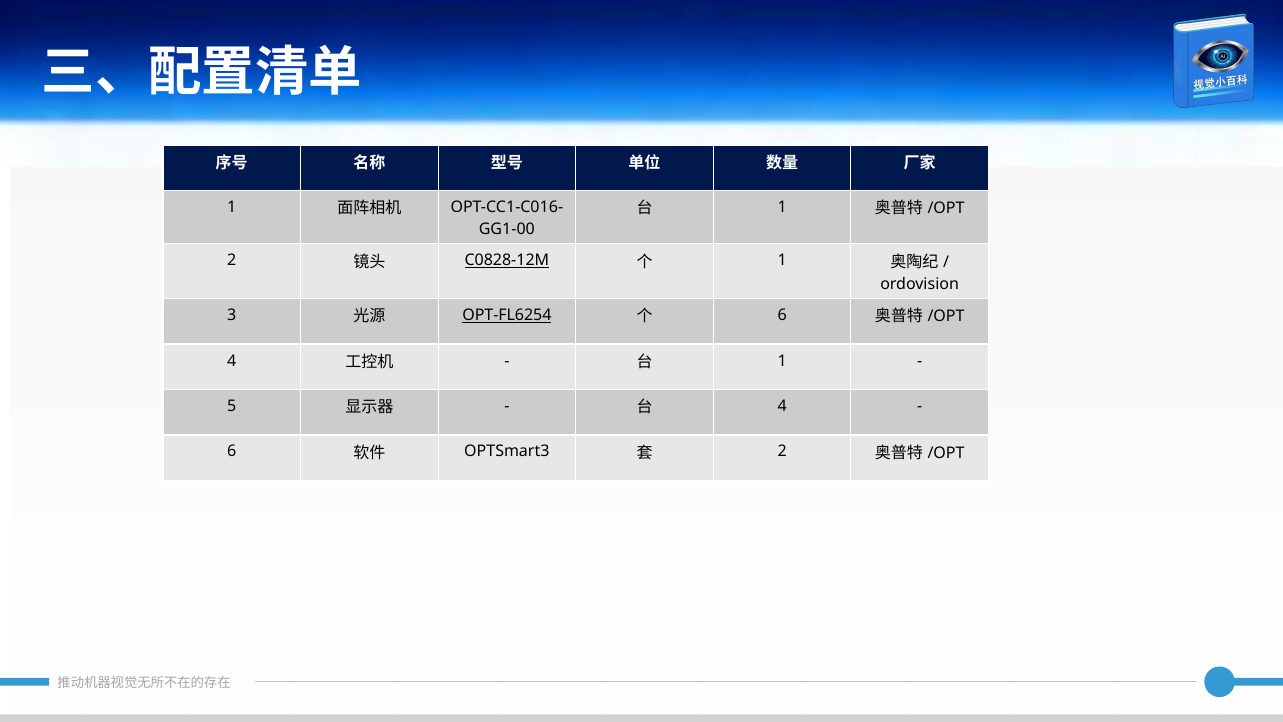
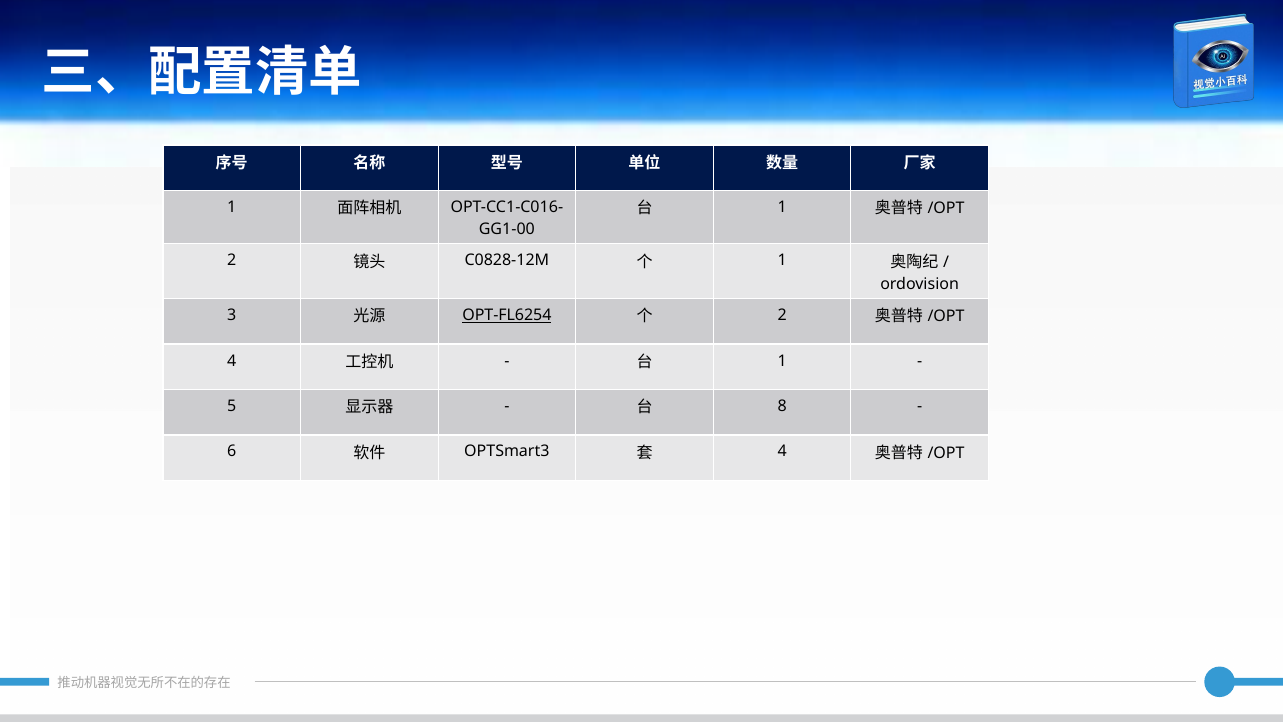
C0828-12M underline: present -> none
6 at (782, 315): 6 -> 2
4 at (782, 406): 4 -> 8
2 at (782, 451): 2 -> 4
